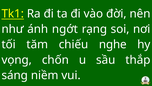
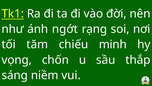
nghe: nghe -> minh
